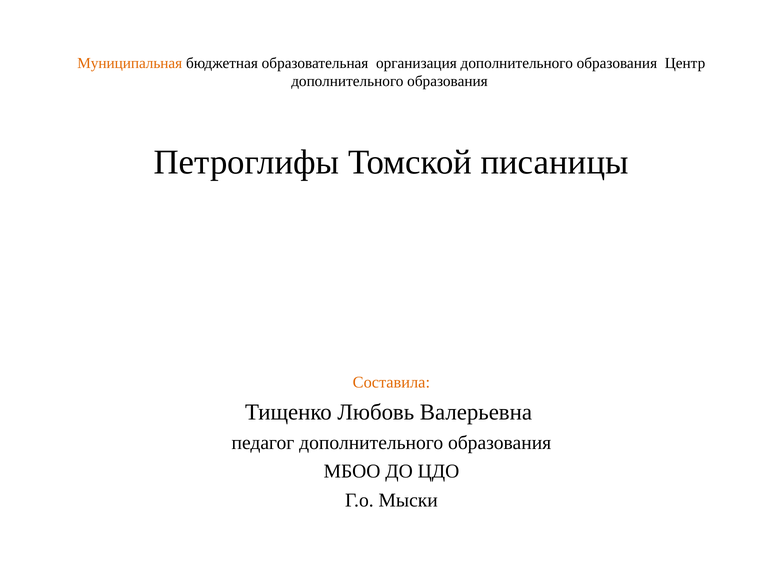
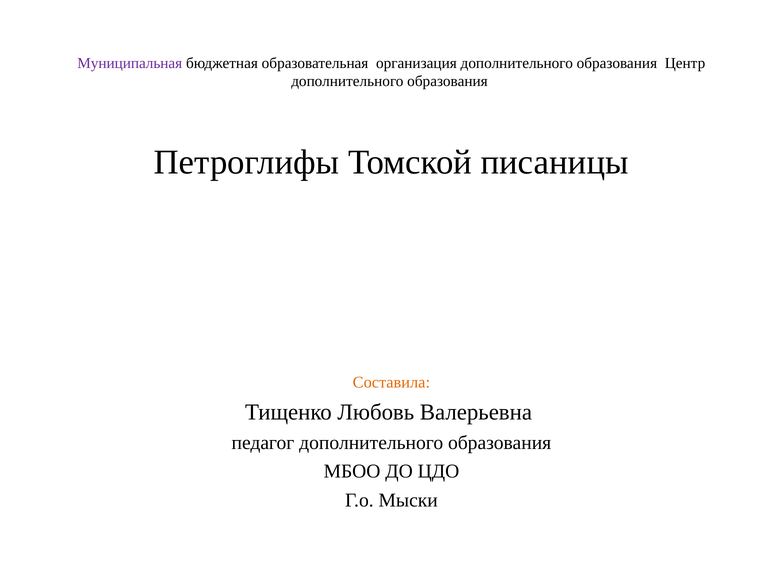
Муниципальная colour: orange -> purple
